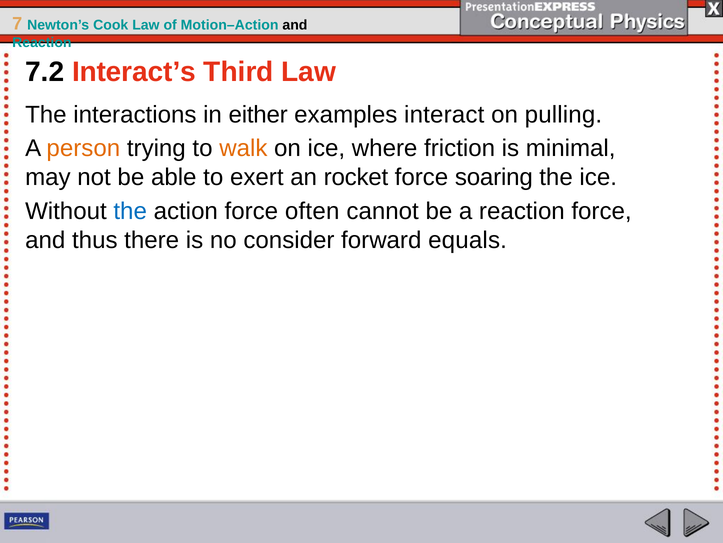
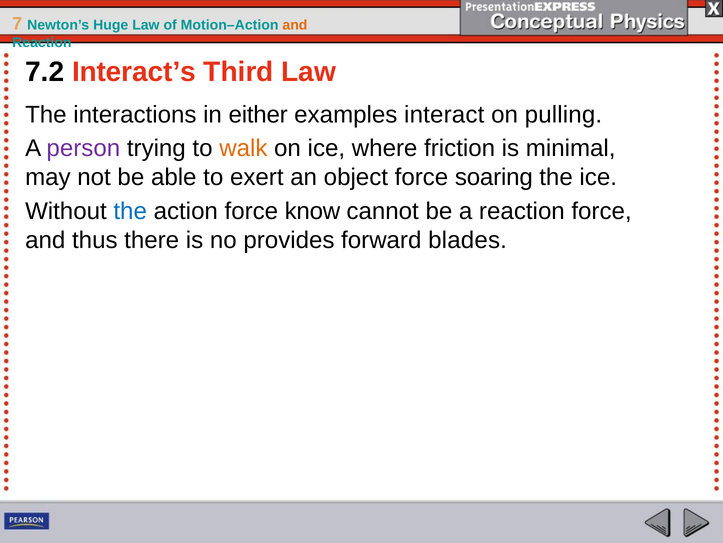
Cook: Cook -> Huge
and at (295, 25) colour: black -> orange
person colour: orange -> purple
rocket: rocket -> object
often: often -> know
consider: consider -> provides
equals: equals -> blades
